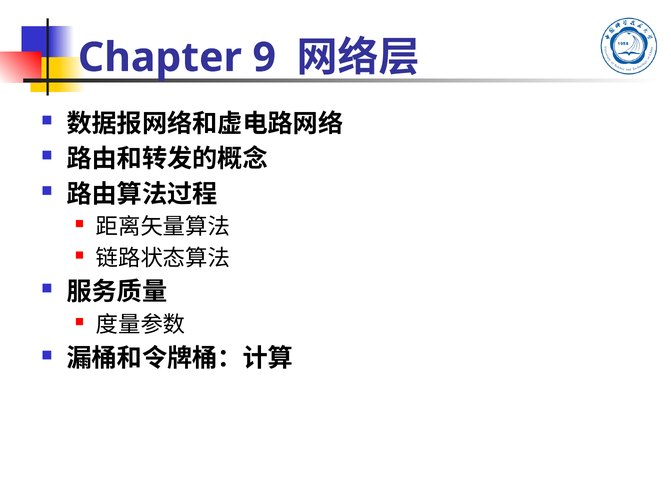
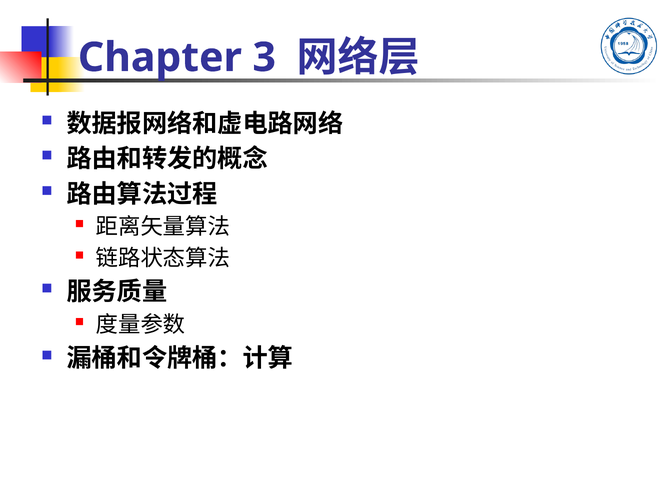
9: 9 -> 3
